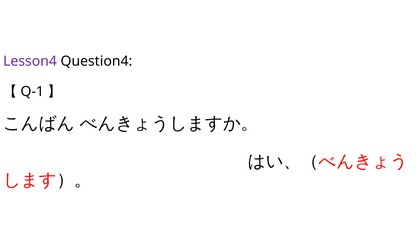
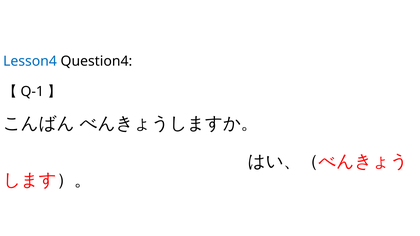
Lesson4 colour: purple -> blue
